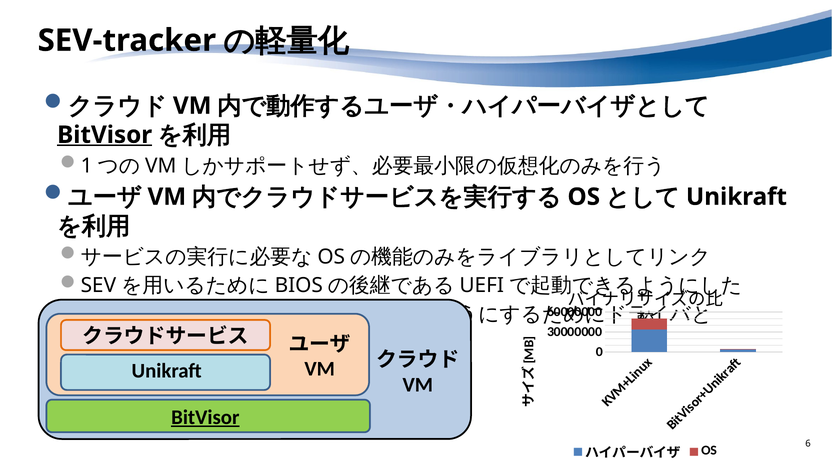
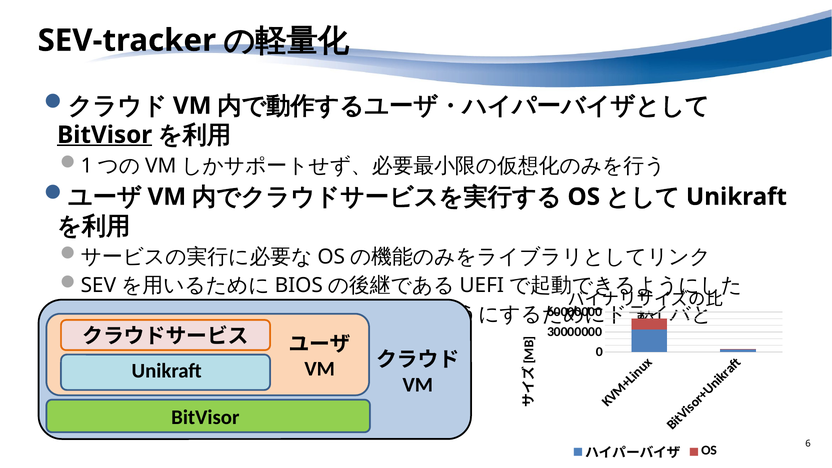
BitVisor at (205, 417) underline: present -> none
